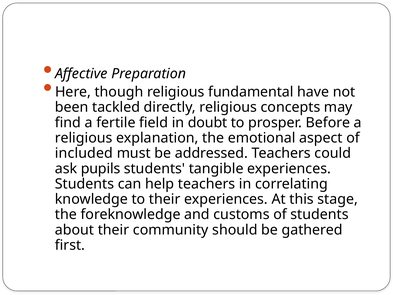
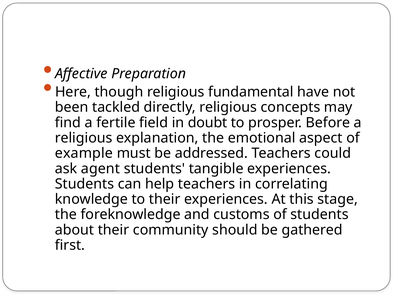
included: included -> example
pupils: pupils -> agent
